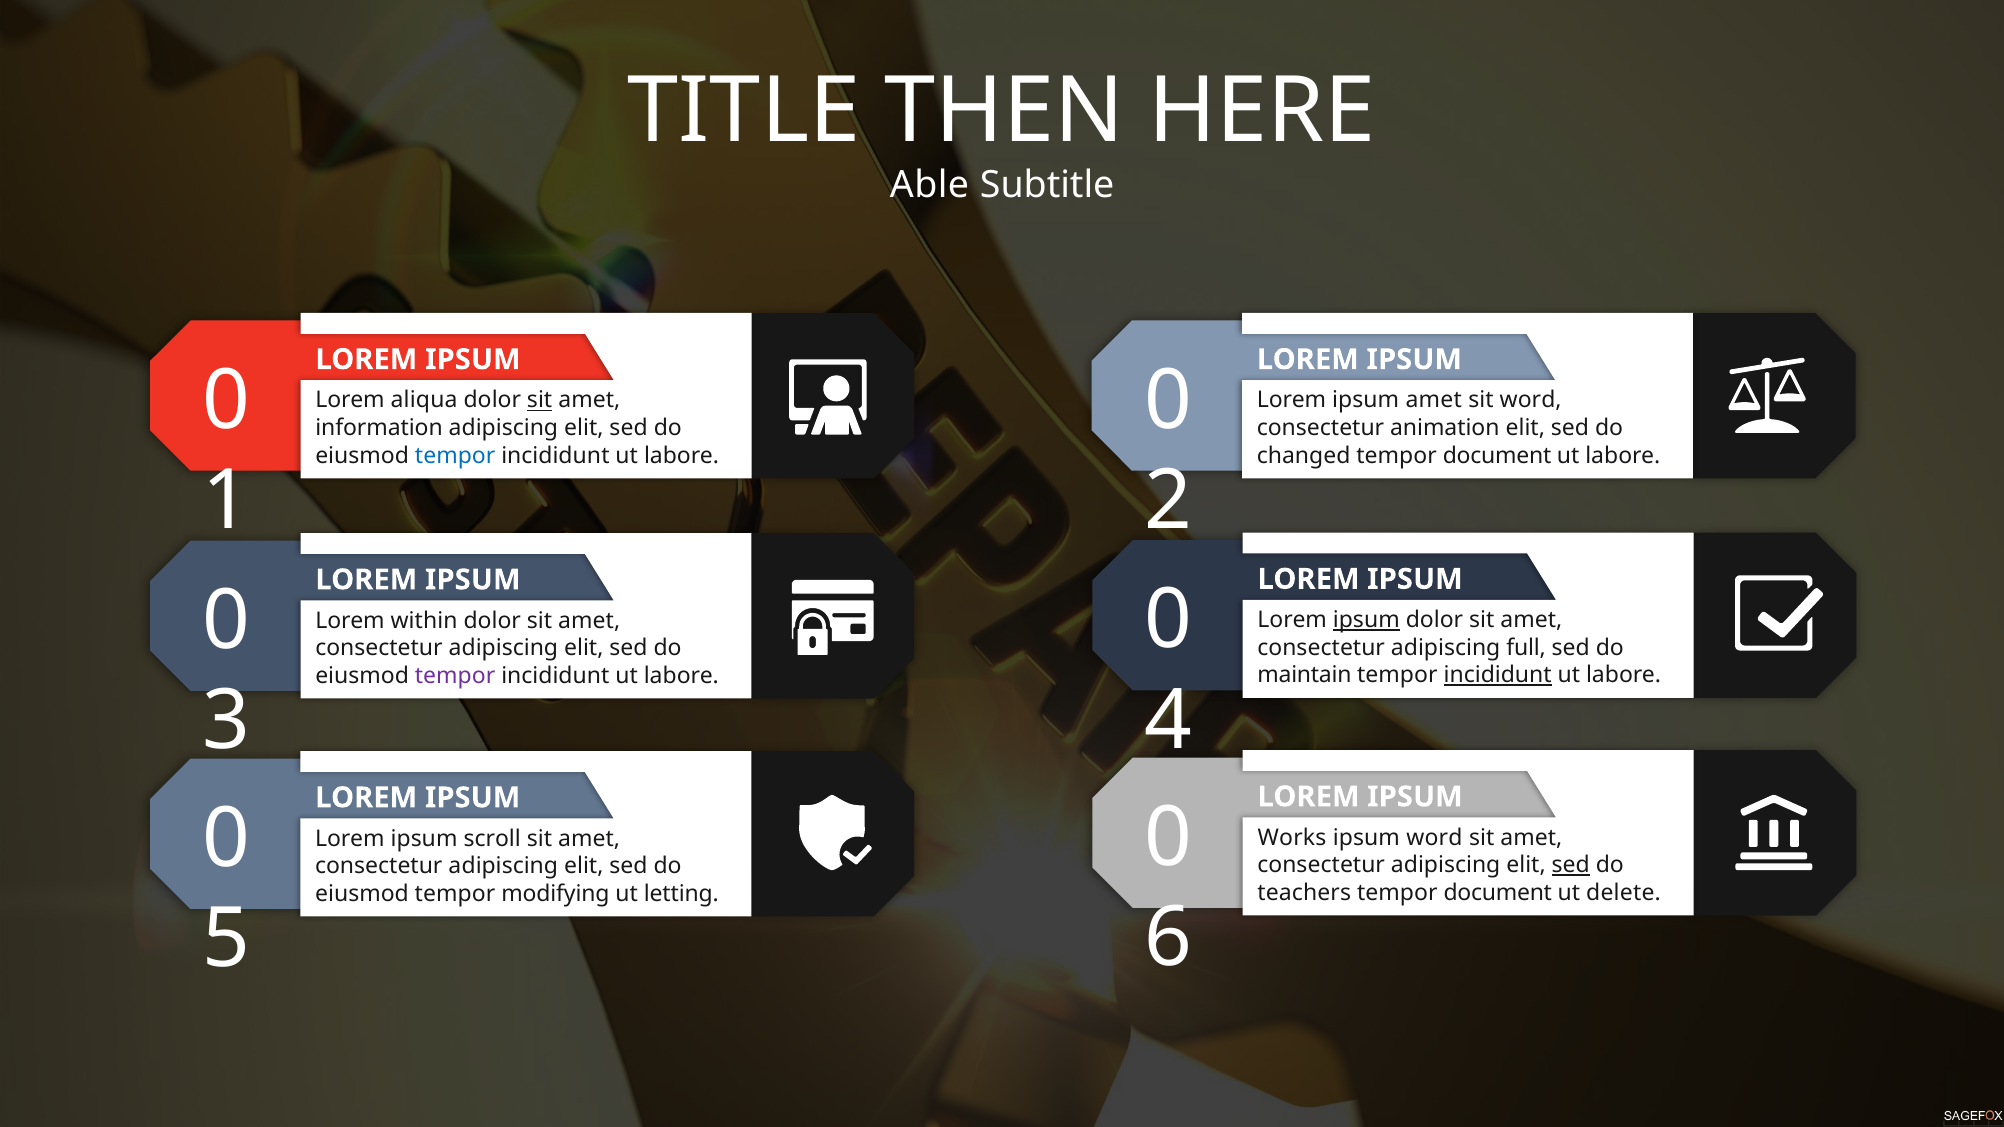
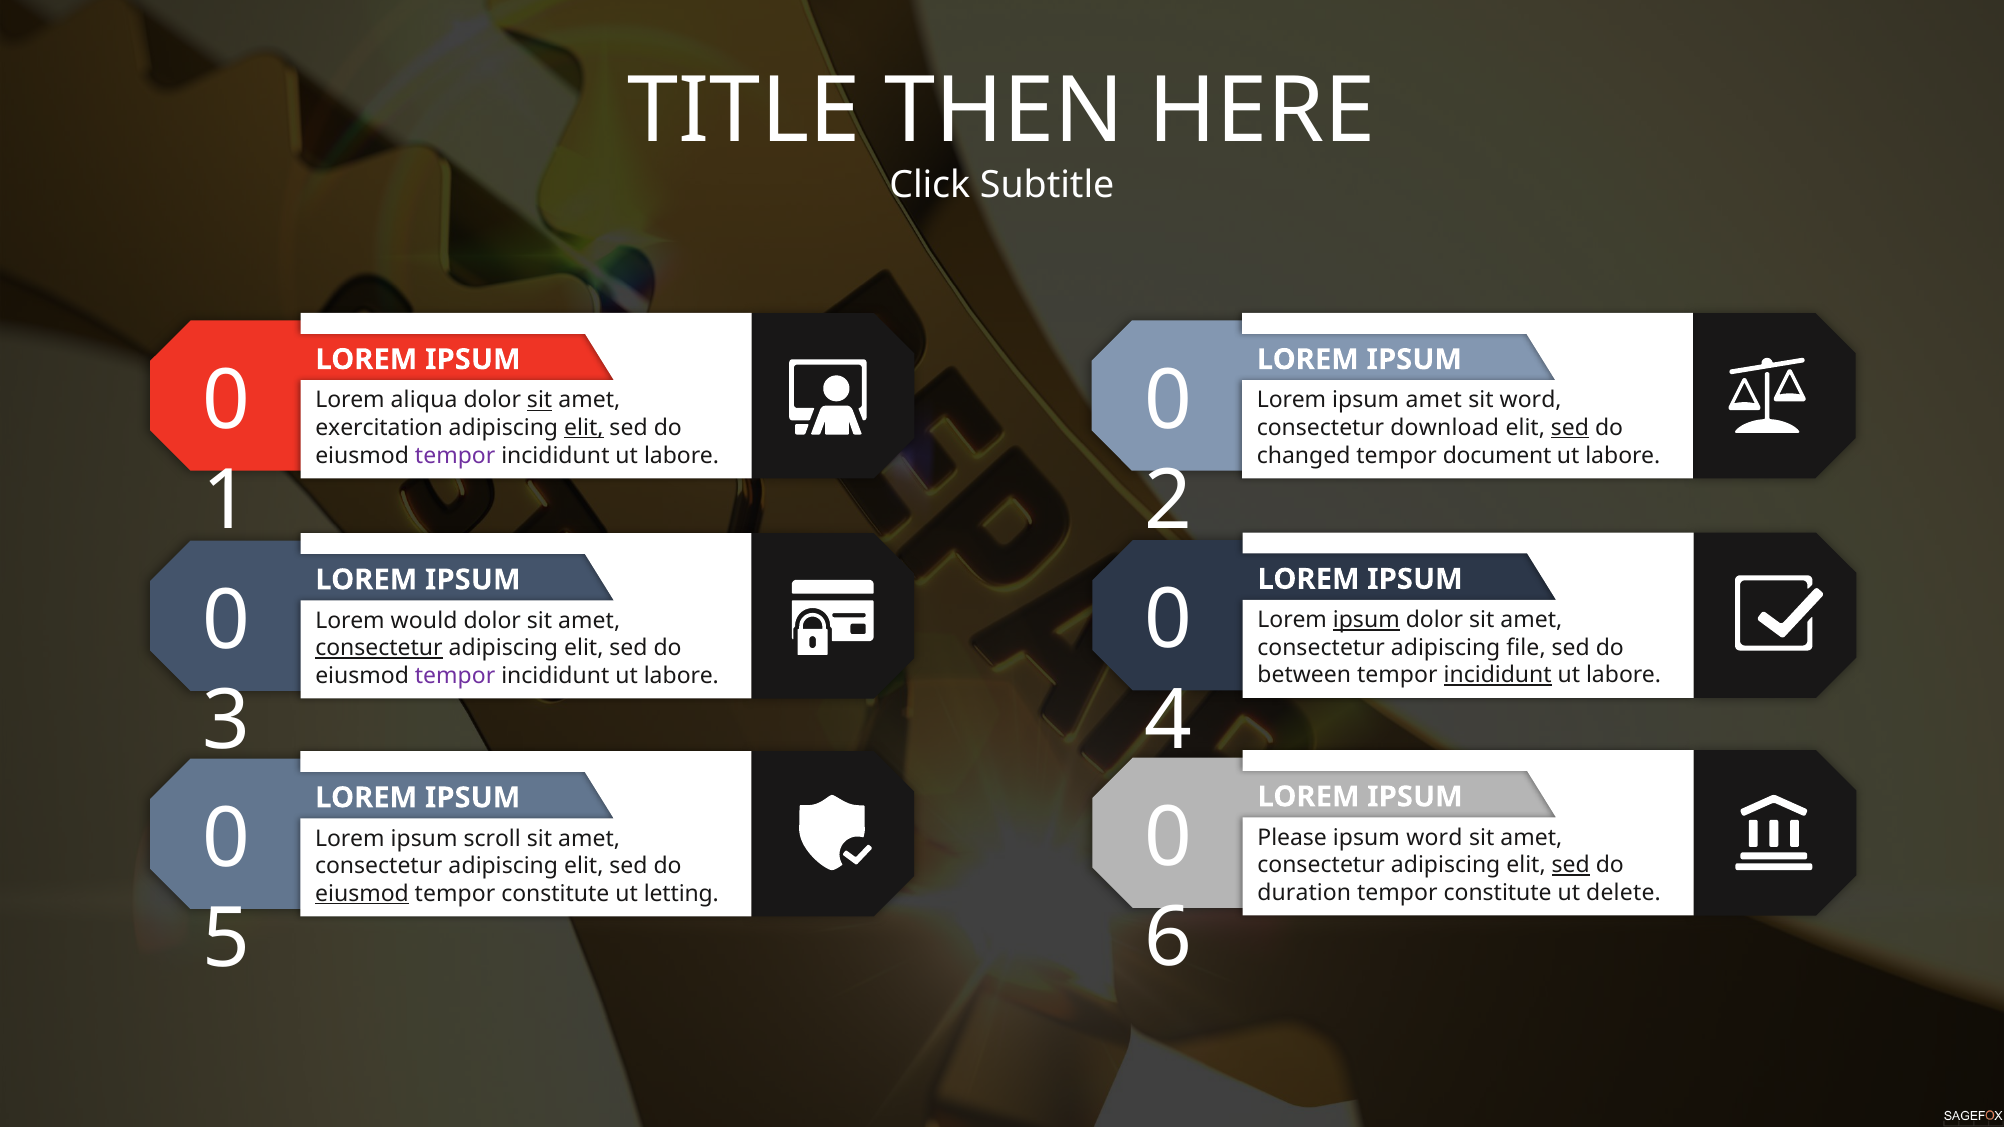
Able: Able -> Click
information: information -> exercitation
elit at (584, 428) underline: none -> present
animation: animation -> download
sed at (1570, 428) underline: none -> present
tempor at (455, 456) colour: blue -> purple
within: within -> would
full: full -> file
consectetur at (379, 648) underline: none -> present
maintain: maintain -> between
Works: Works -> Please
teachers: teachers -> duration
document at (1498, 893): document -> constitute
eiusmod at (362, 894) underline: none -> present
modifying at (555, 894): modifying -> constitute
